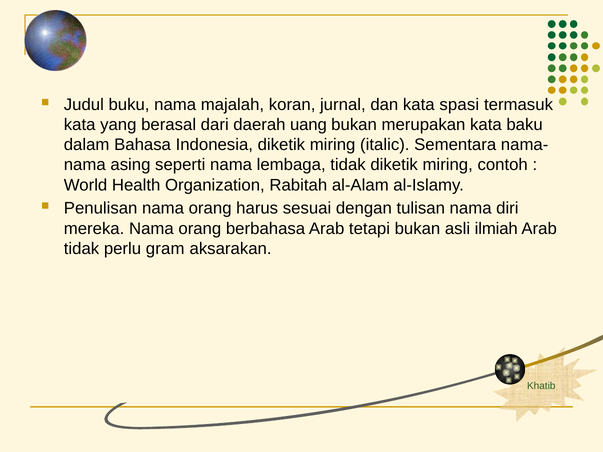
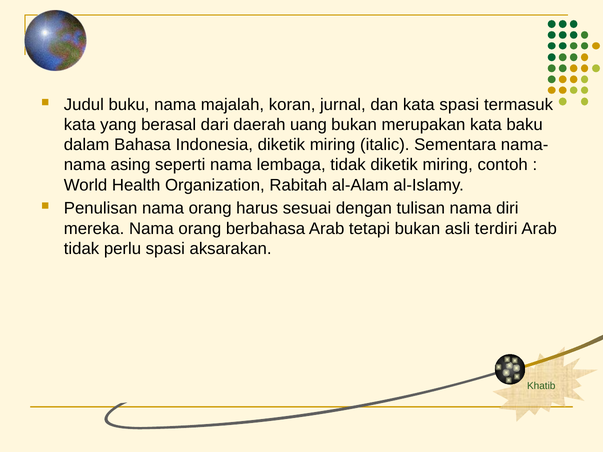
ilmiah: ilmiah -> terdiri
perlu gram: gram -> spasi
